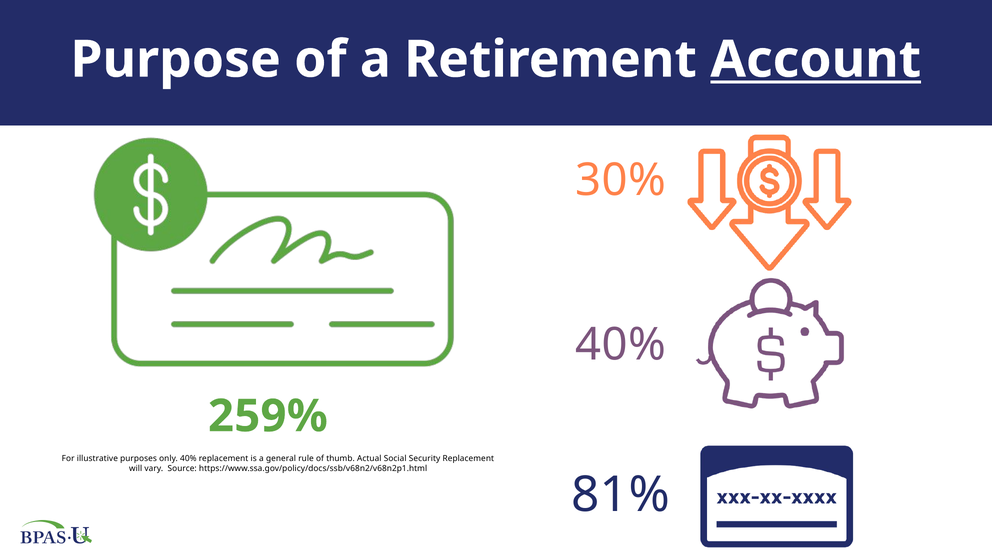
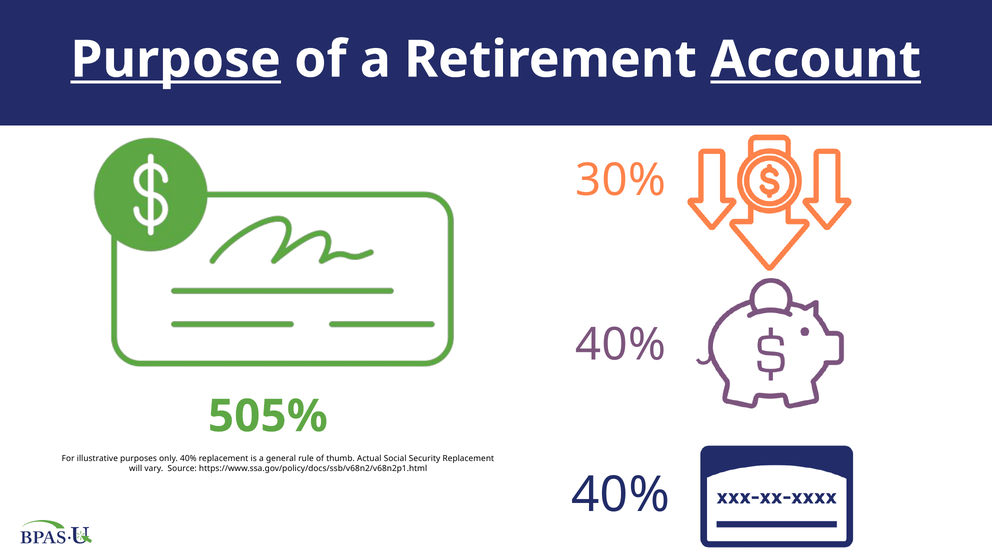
Purpose underline: none -> present
259%: 259% -> 505%
81% at (621, 495): 81% -> 40%
